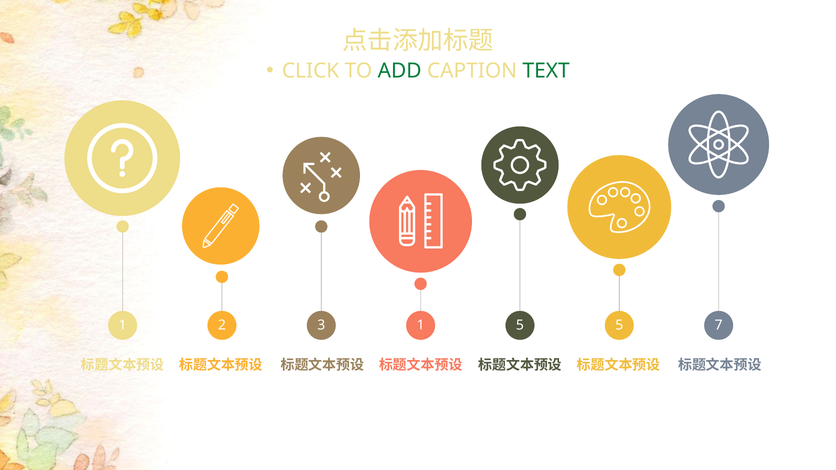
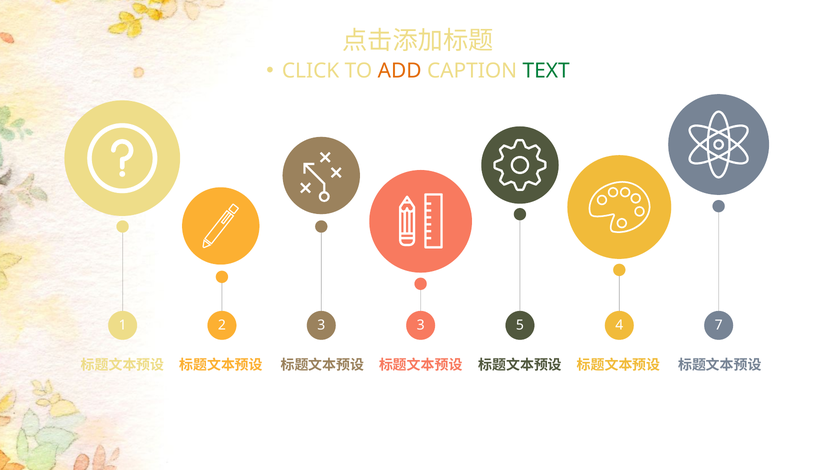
ADD colour: green -> orange
1 1: 1 -> 3
5 5: 5 -> 4
